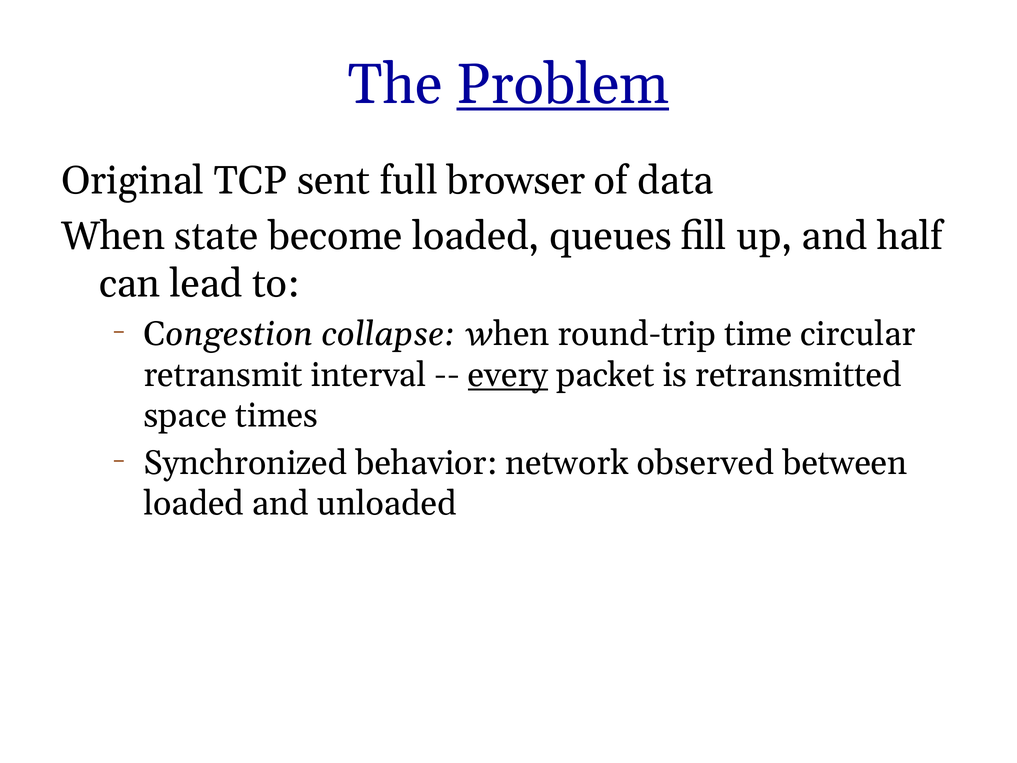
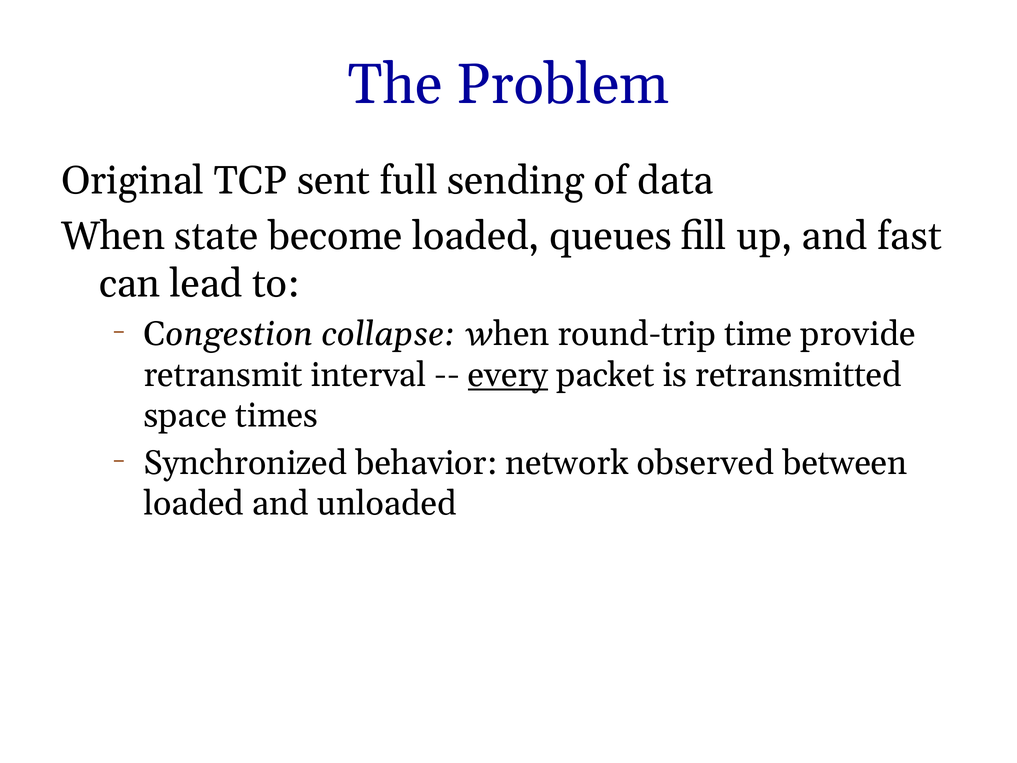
Problem underline: present -> none
browser: browser -> sending
half: half -> fast
circular: circular -> provide
